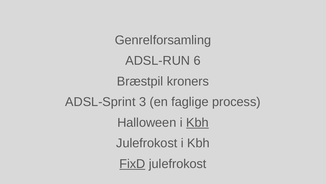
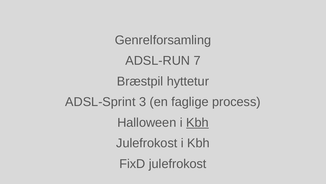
6: 6 -> 7
kroners: kroners -> hyttetur
FixD underline: present -> none
